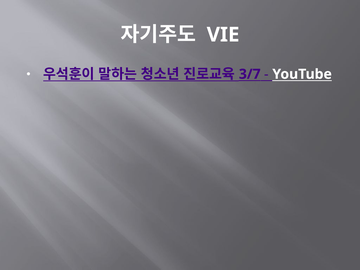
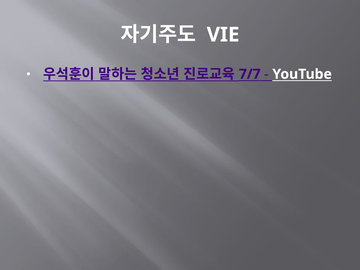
3/7: 3/7 -> 7/7
